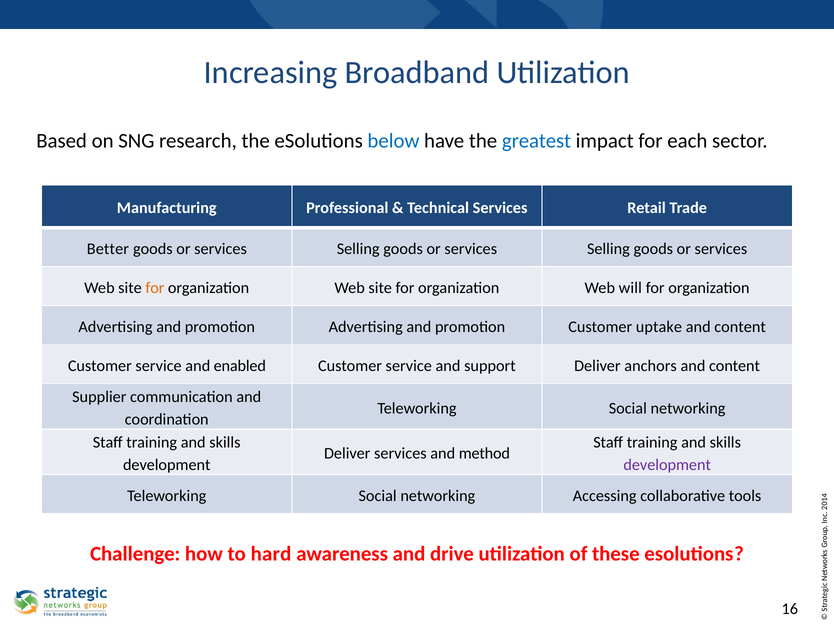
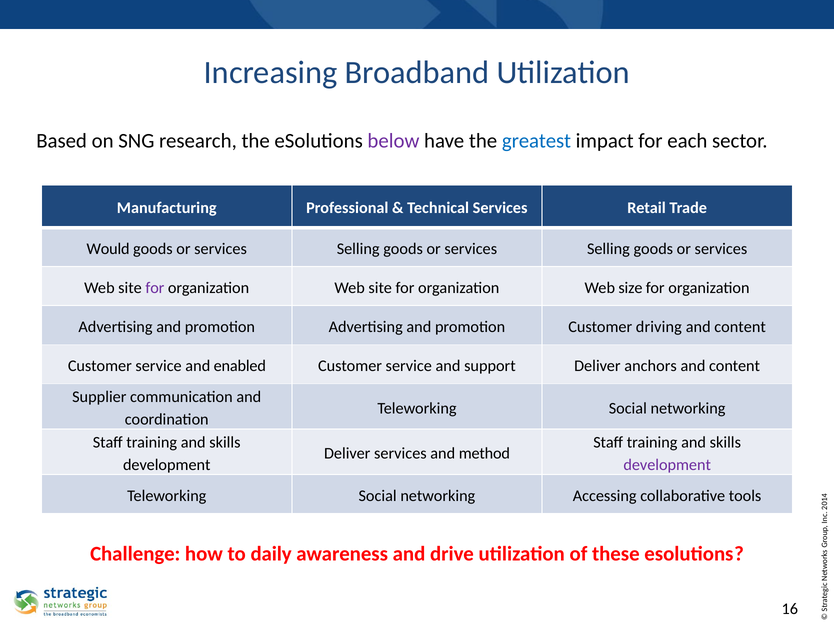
below colour: blue -> purple
Better: Better -> Would
for at (155, 288) colour: orange -> purple
will: will -> size
uptake: uptake -> driving
hard: hard -> daily
